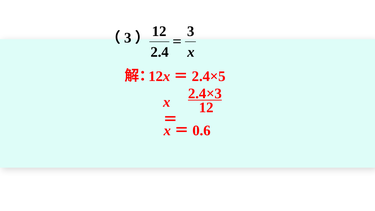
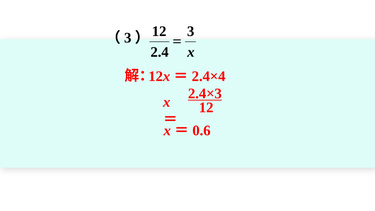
2.4×5: 2.4×5 -> 2.4×4
